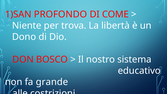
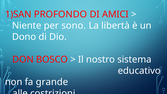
COME: COME -> AMICI
trova: trova -> sono
